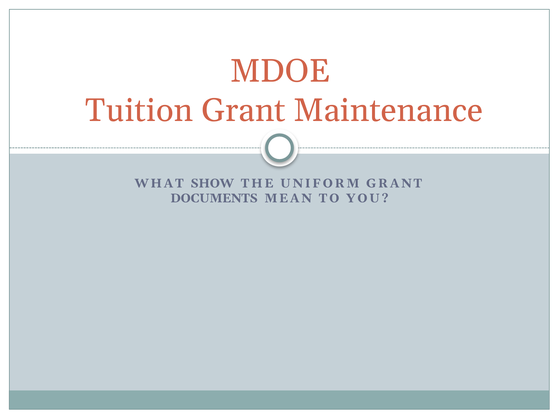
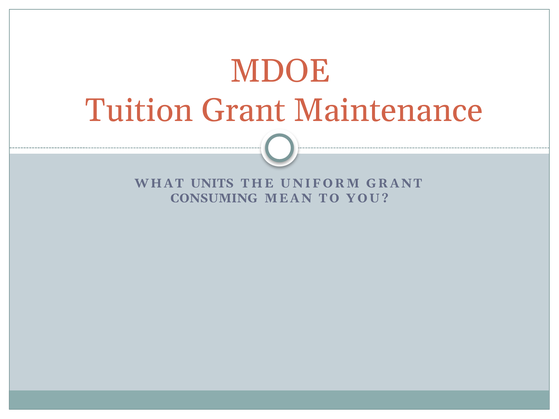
SHOW: SHOW -> UNITS
DOCUMENTS: DOCUMENTS -> CONSUMING
